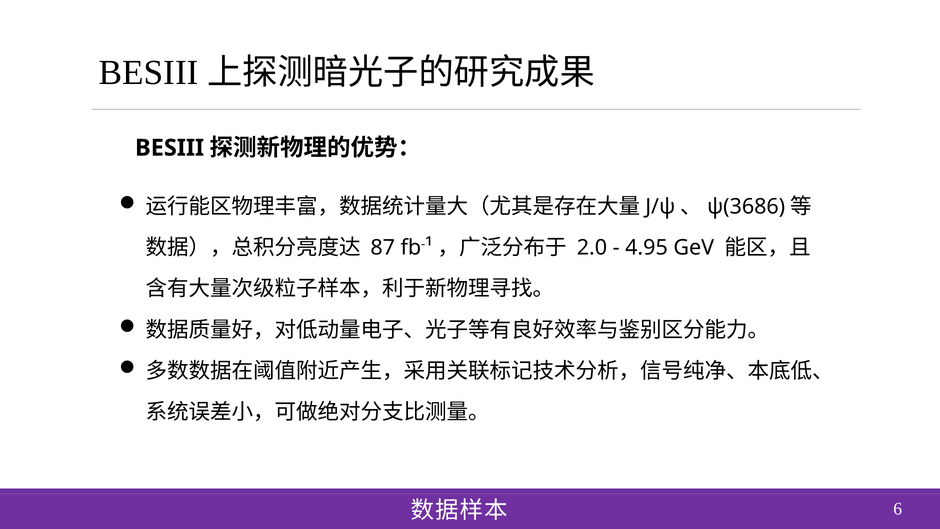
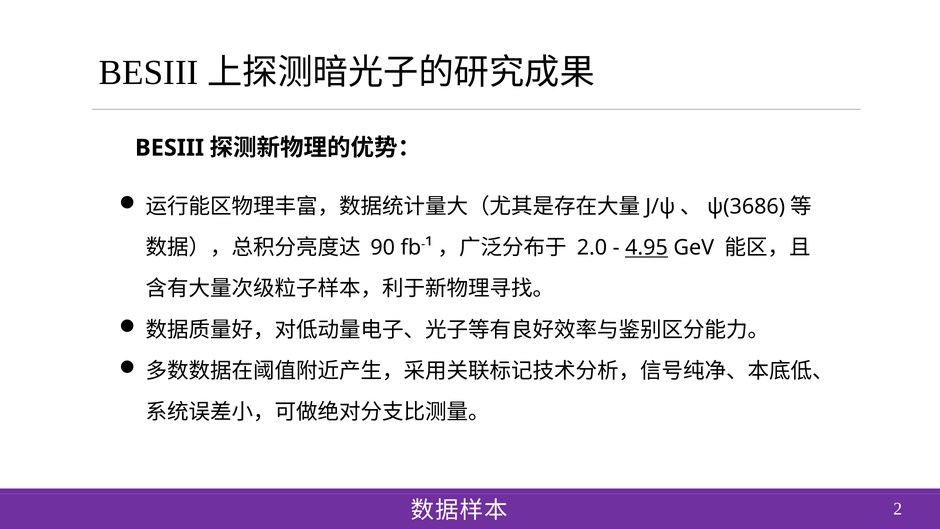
87: 87 -> 90
4.95 underline: none -> present
6: 6 -> 2
